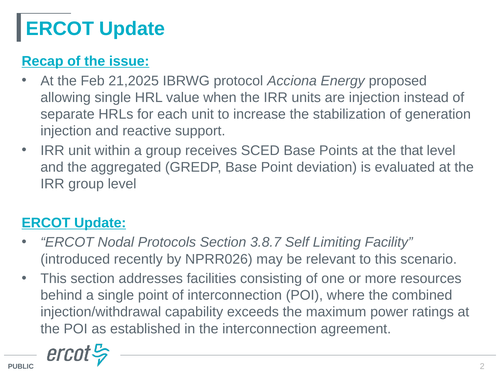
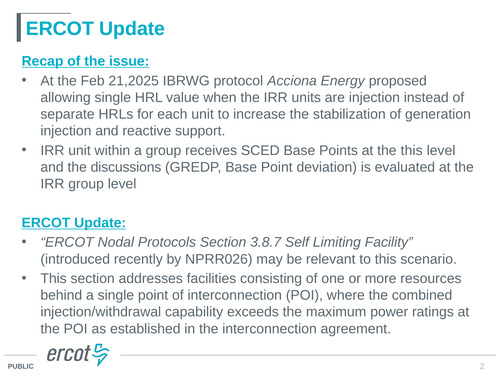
the that: that -> this
aggregated: aggregated -> discussions
